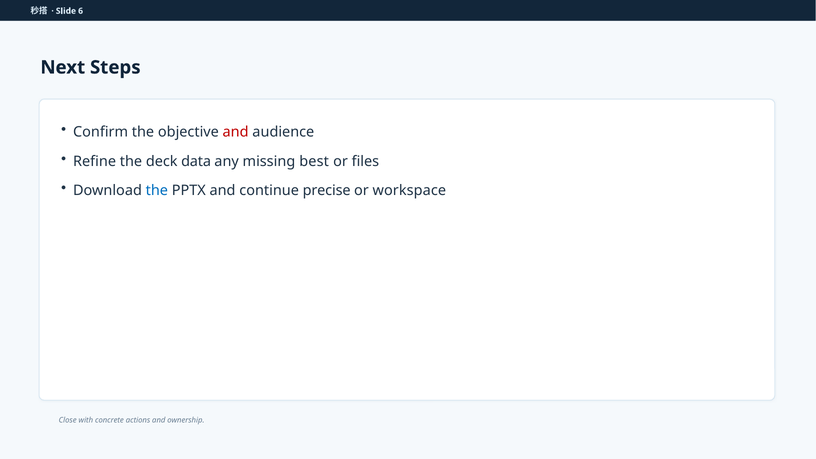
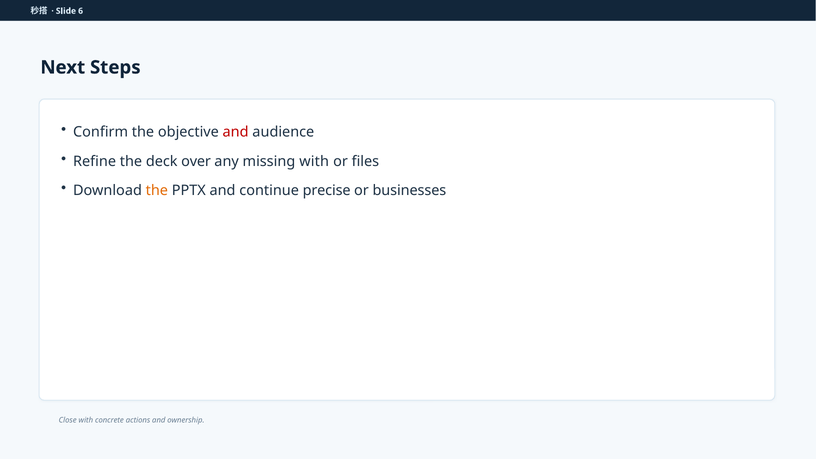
data: data -> over
missing best: best -> with
the at (157, 191) colour: blue -> orange
workspace: workspace -> businesses
